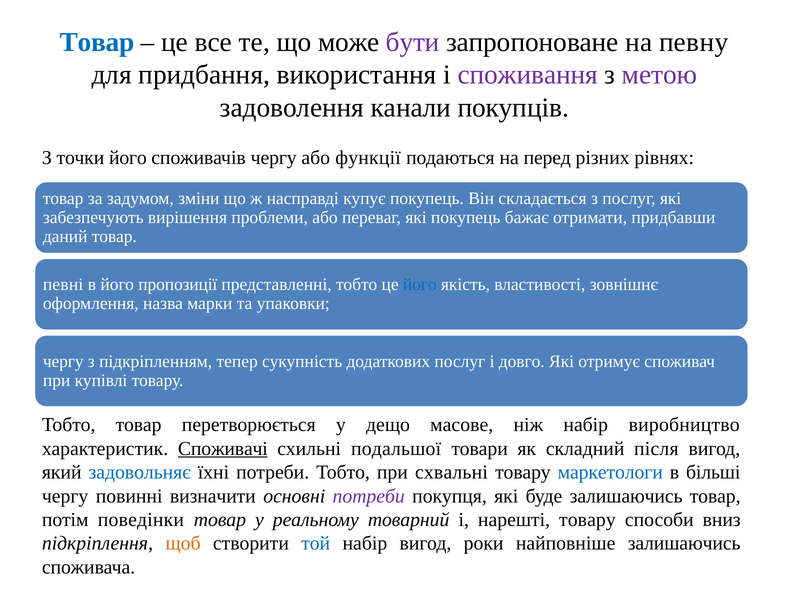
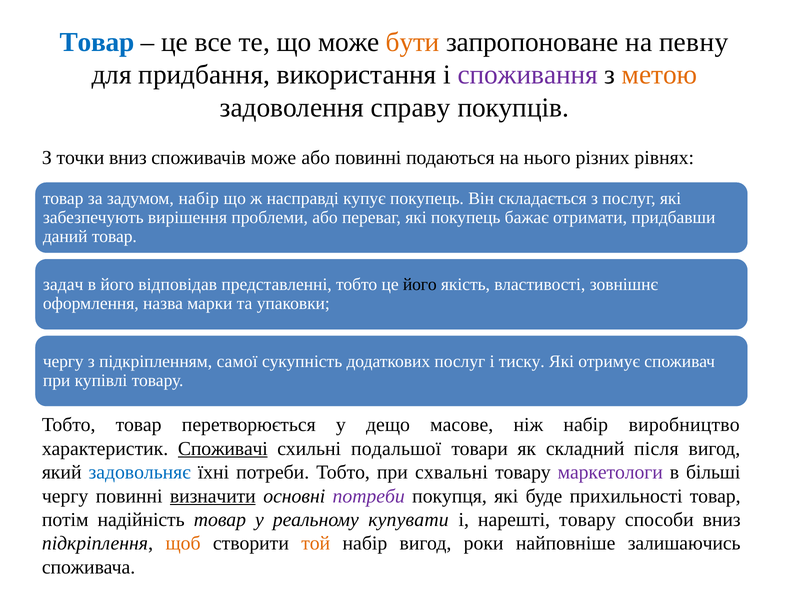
бути colour: purple -> orange
метою colour: purple -> orange
канали: канали -> справу
точки його: його -> вниз
споживачів чергу: чергу -> може
або функції: функції -> повинні
перед: перед -> нього
зміни at (199, 198): зміни -> набір
певні: певні -> задач
пропозиції: пропозиції -> відповідав
його at (420, 285) colour: blue -> black
тепер: тепер -> самої
довго: довго -> тиску
маркетологи colour: blue -> purple
визначити underline: none -> present
буде залишаючись: залишаючись -> прихильності
поведінки: поведінки -> надійність
товарний: товарний -> купувати
той colour: blue -> orange
